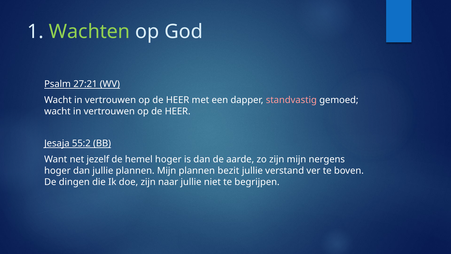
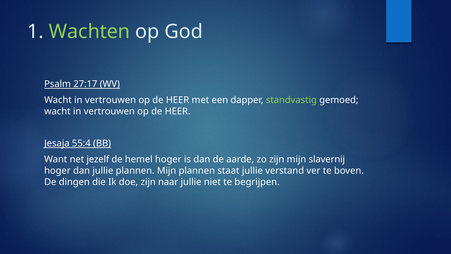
27:21: 27:21 -> 27:17
standvastig colour: pink -> light green
55:2: 55:2 -> 55:4
nergens: nergens -> slavernij
bezit: bezit -> staat
